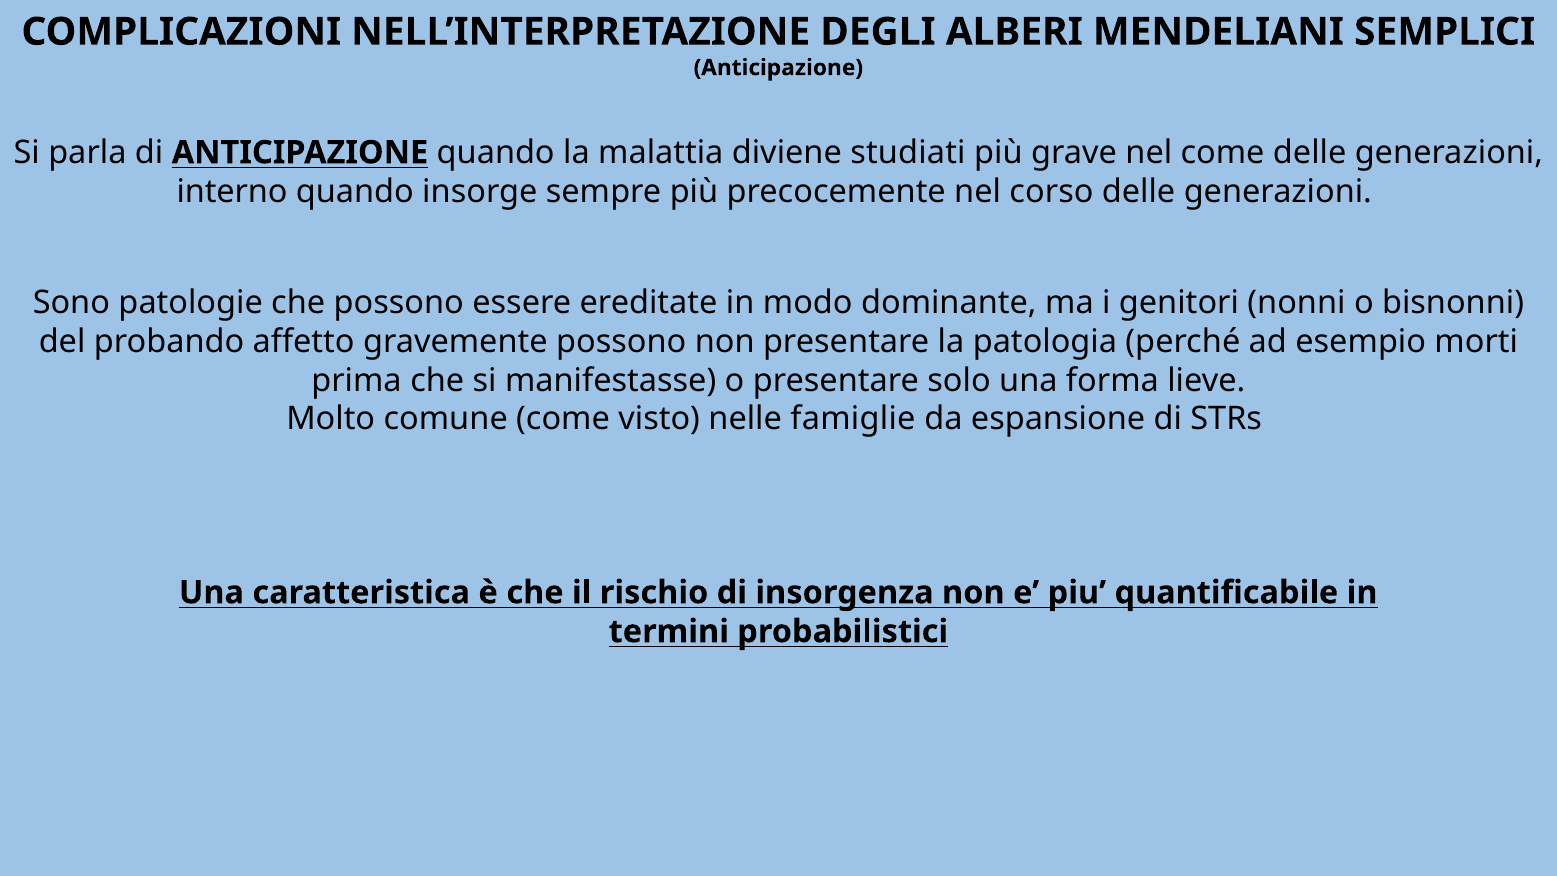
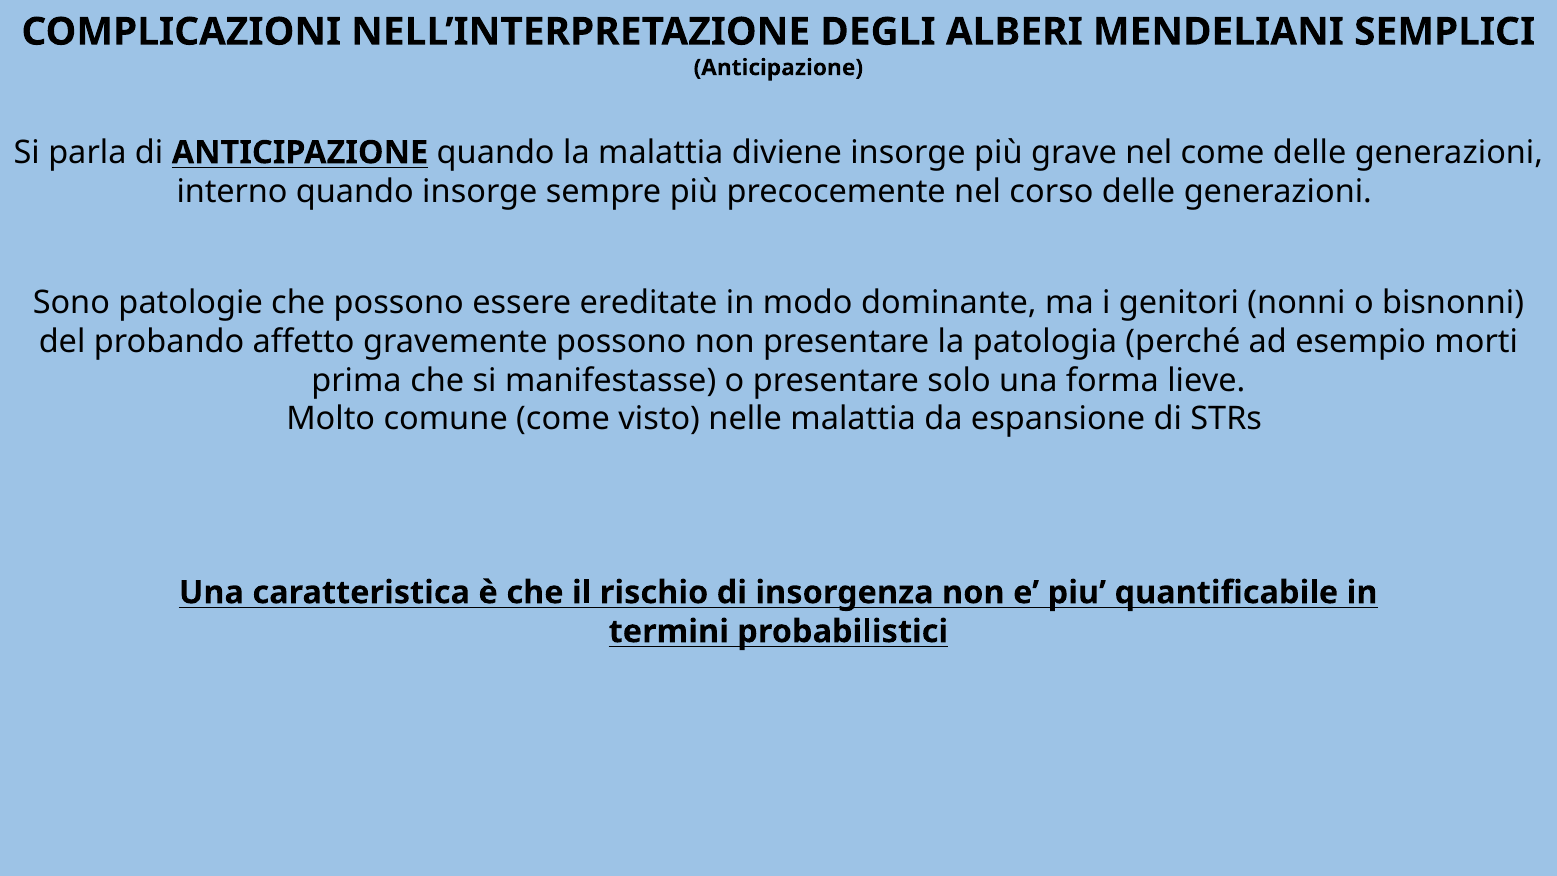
diviene studiati: studiati -> insorge
nelle famiglie: famiglie -> malattia
